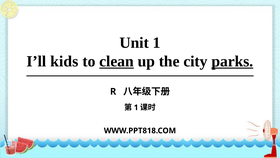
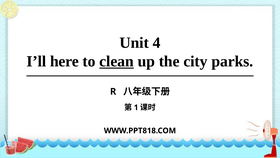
Unit 1: 1 -> 4
kids: kids -> here
parks underline: present -> none
